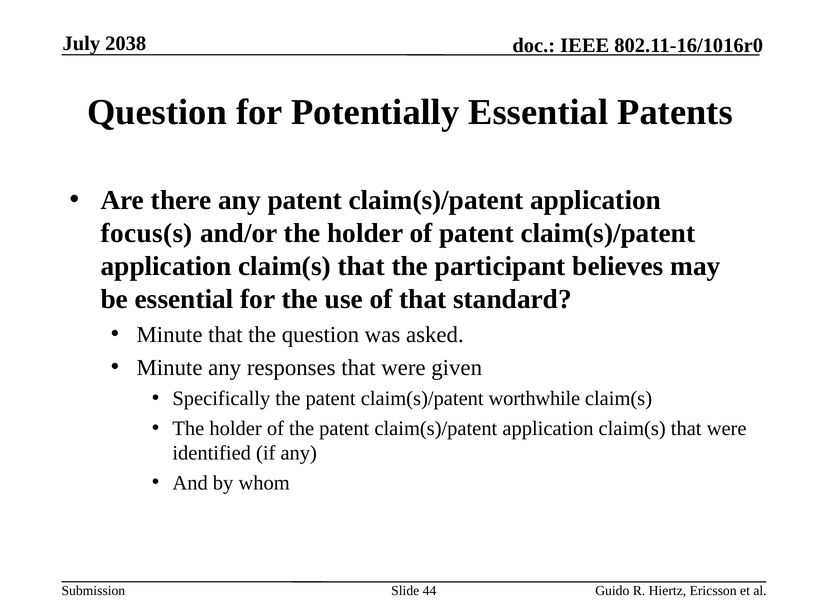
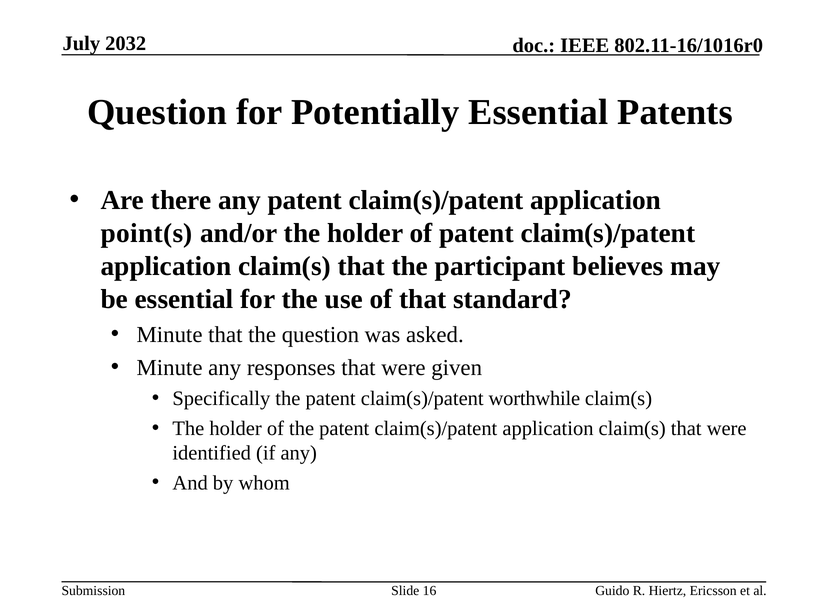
2038: 2038 -> 2032
focus(s: focus(s -> point(s
44: 44 -> 16
